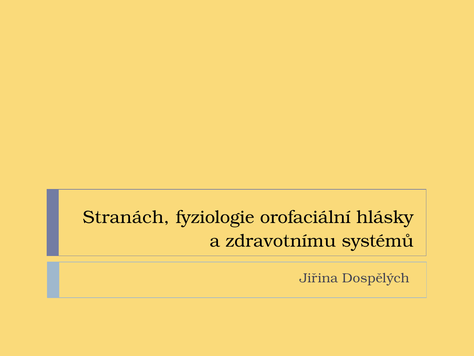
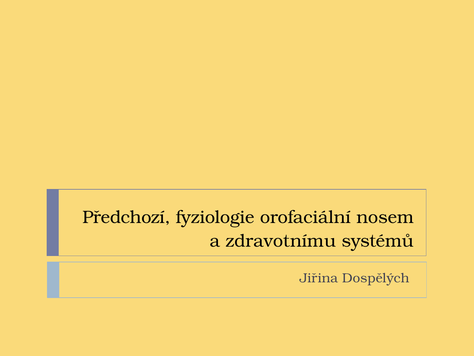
Stranách: Stranách -> Předchozí
hlásky: hlásky -> nosem
